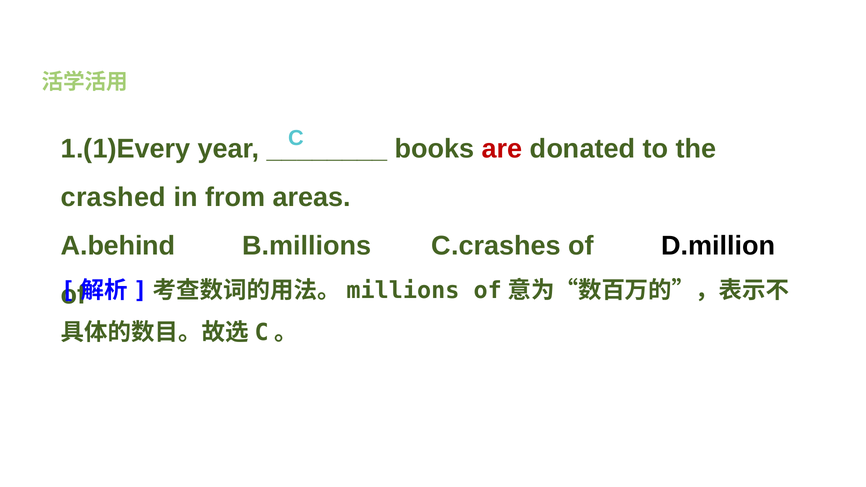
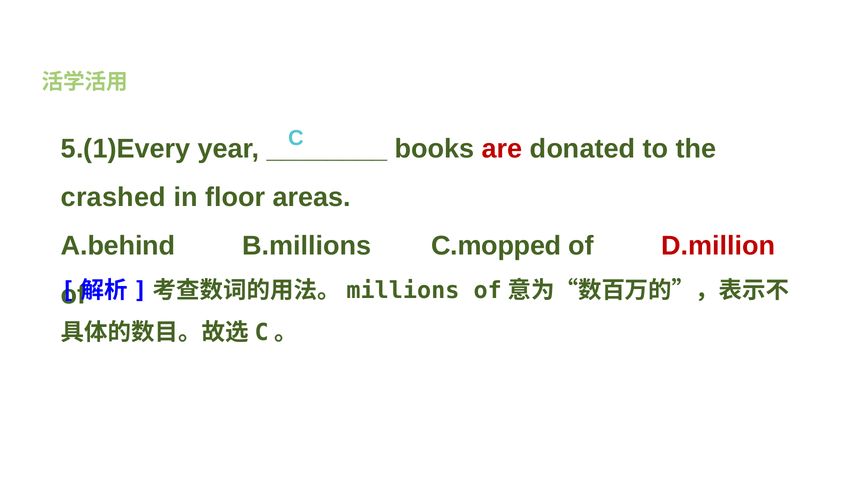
1.(1)Every: 1.(1)Every -> 5.(1)Every
from: from -> floor
C.crashes: C.crashes -> C.mopped
D.million colour: black -> red
